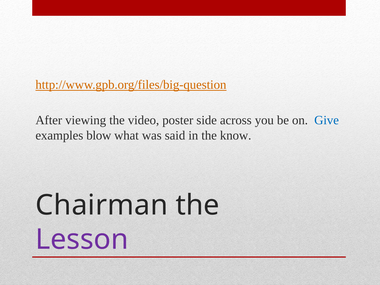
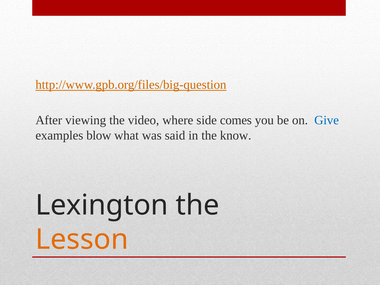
poster: poster -> where
across: across -> comes
Chairman: Chairman -> Lexington
Lesson colour: purple -> orange
